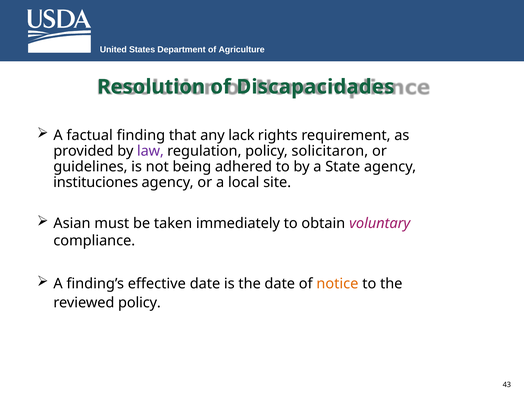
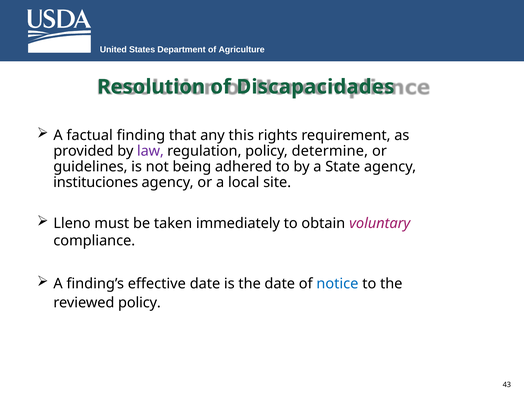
lack: lack -> this
solicitaron: solicitaron -> determine
Asian: Asian -> Lleno
notice colour: orange -> blue
